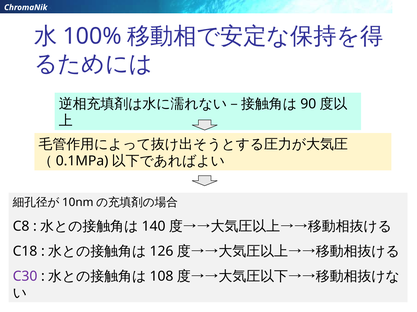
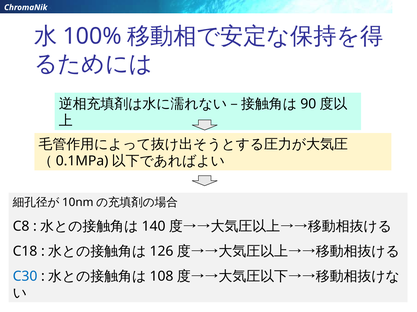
C30 colour: purple -> blue
